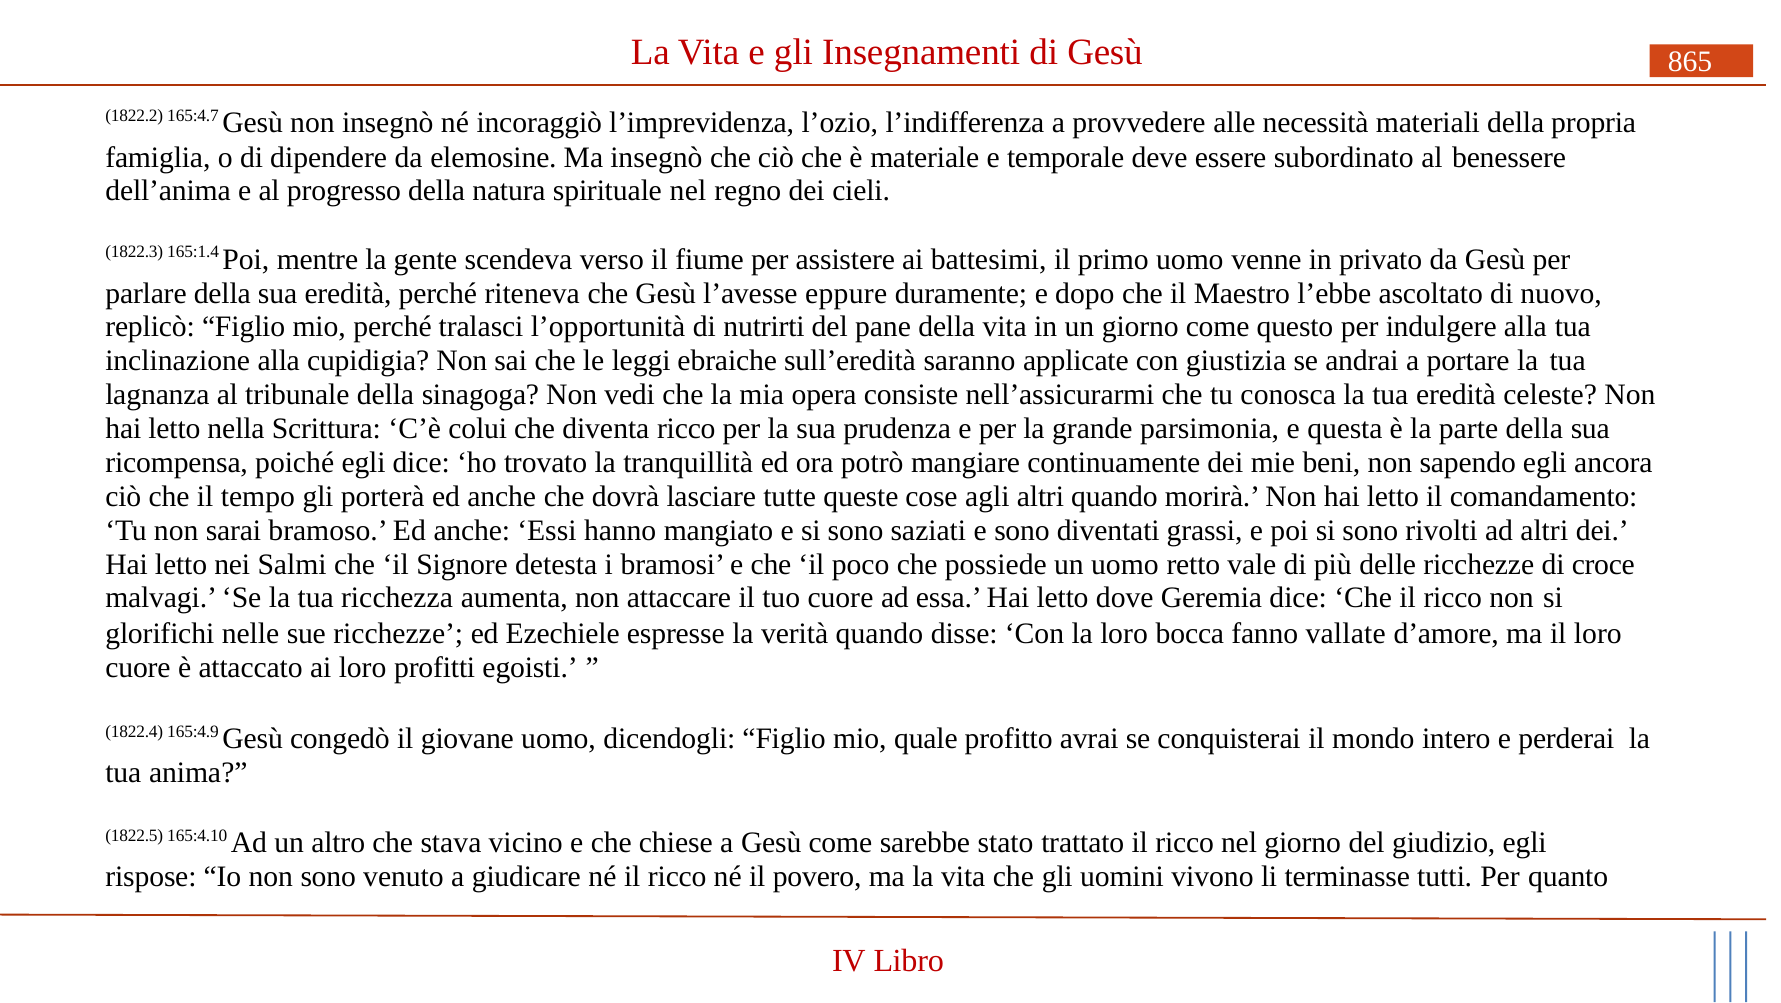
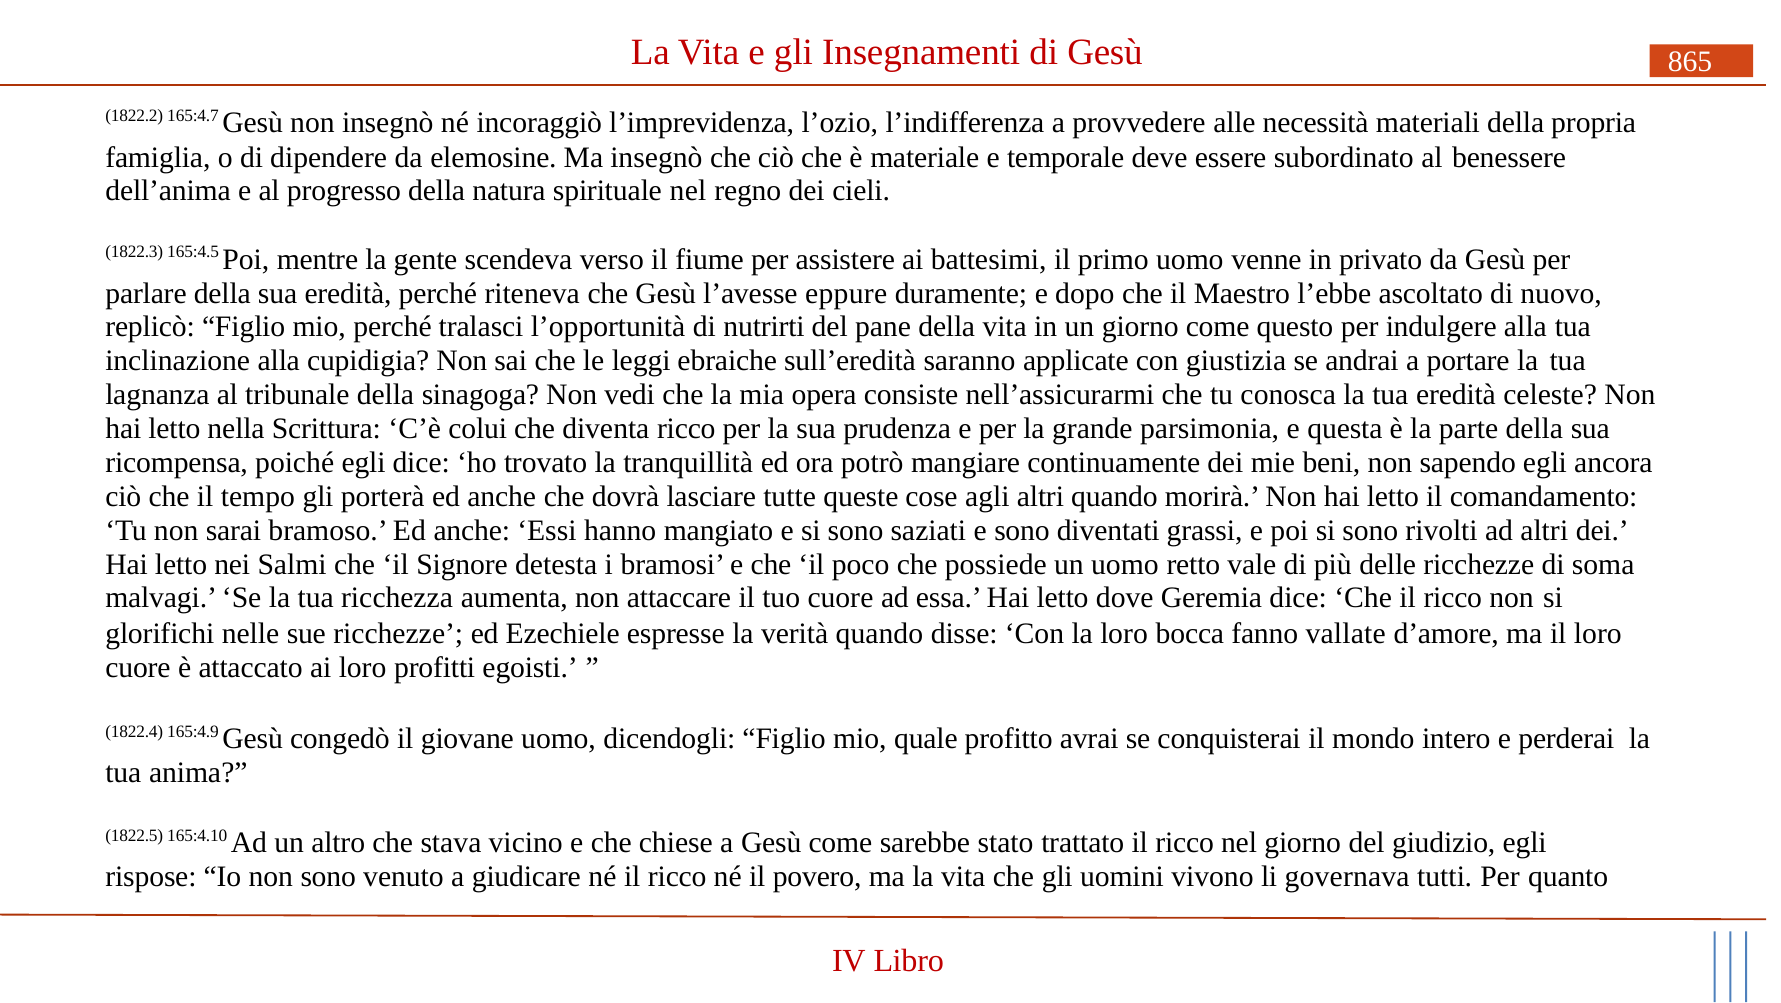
165:1.4: 165:1.4 -> 165:4.5
croce: croce -> soma
terminasse: terminasse -> governava
